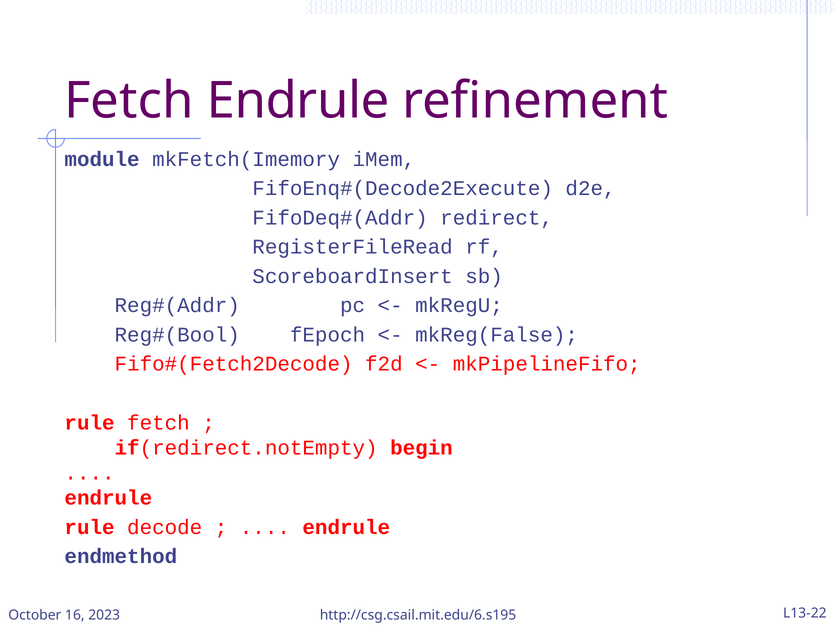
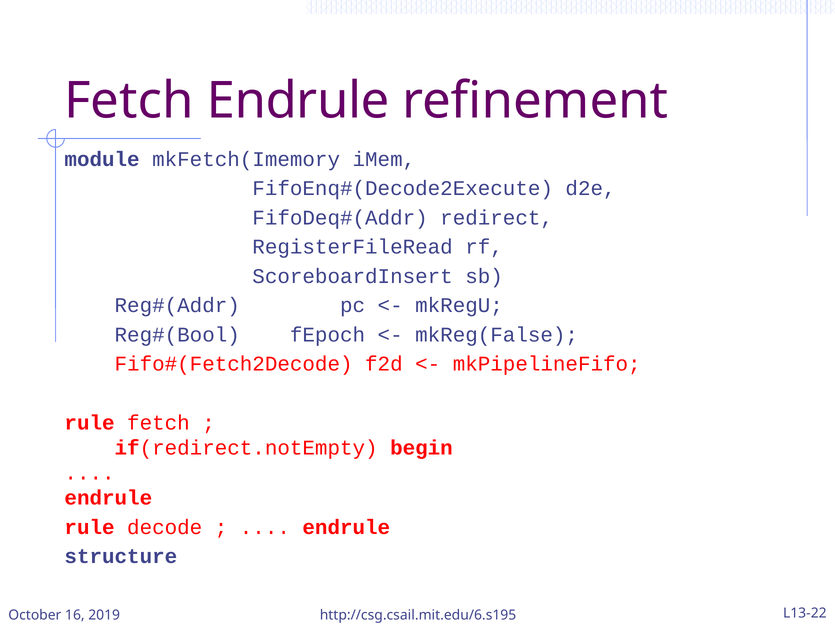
endmethod: endmethod -> structure
2023: 2023 -> 2019
